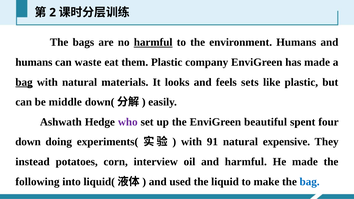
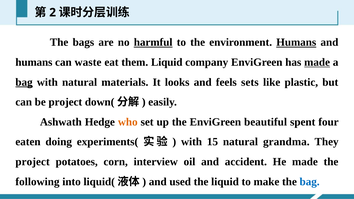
Humans at (296, 42) underline: none -> present
them Plastic: Plastic -> Liquid
made at (317, 62) underline: none -> present
be middle: middle -> project
who colour: purple -> orange
down: down -> eaten
91: 91 -> 15
expensive: expensive -> grandma
instead at (33, 162): instead -> project
and harmful: harmful -> accident
